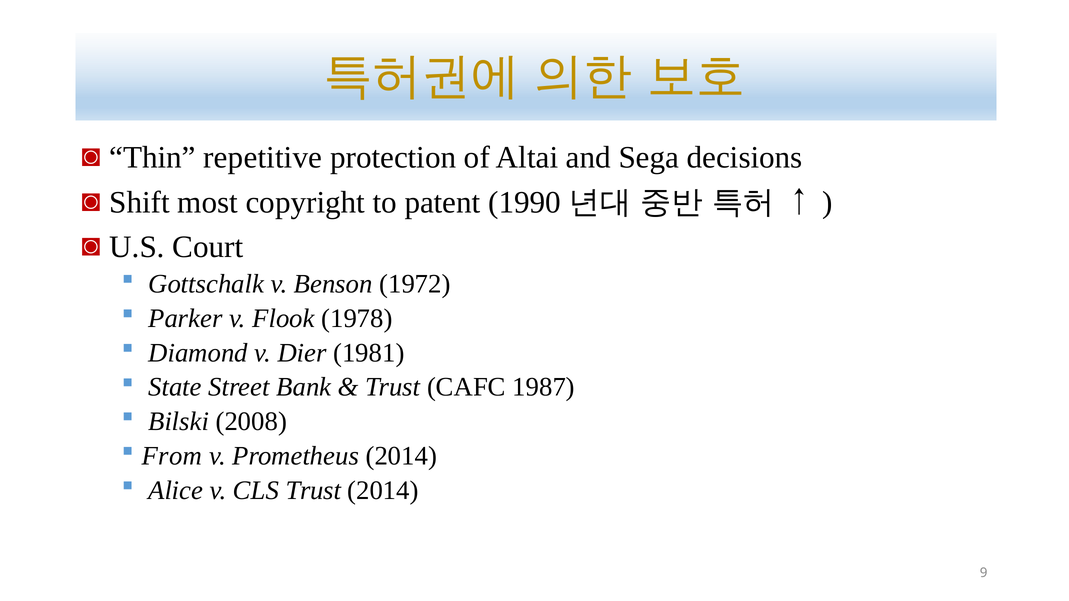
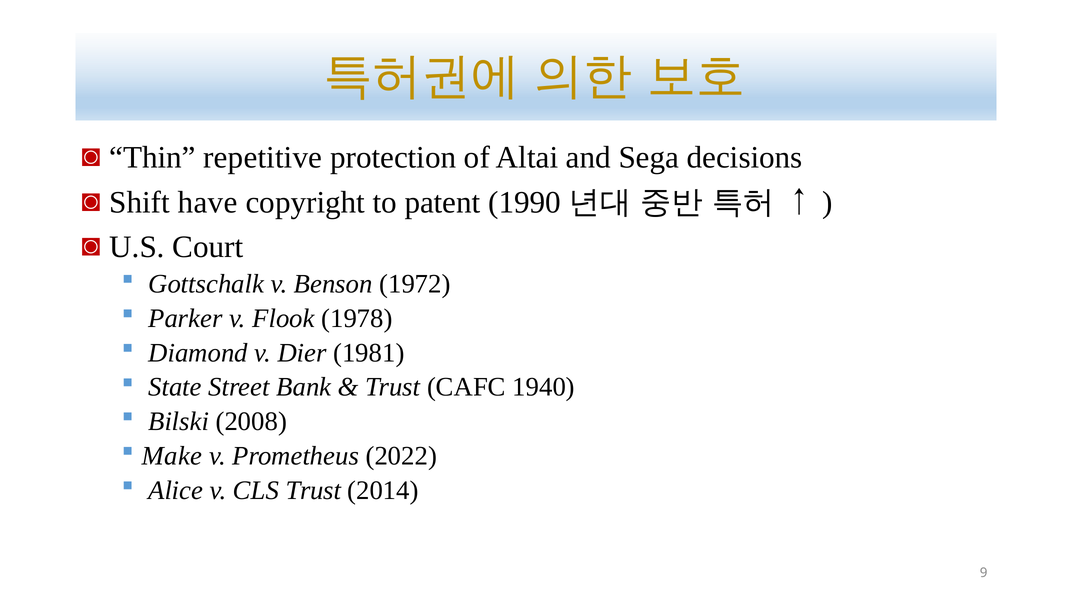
most: most -> have
1987: 1987 -> 1940
From: From -> Make
Prometheus 2014: 2014 -> 2022
